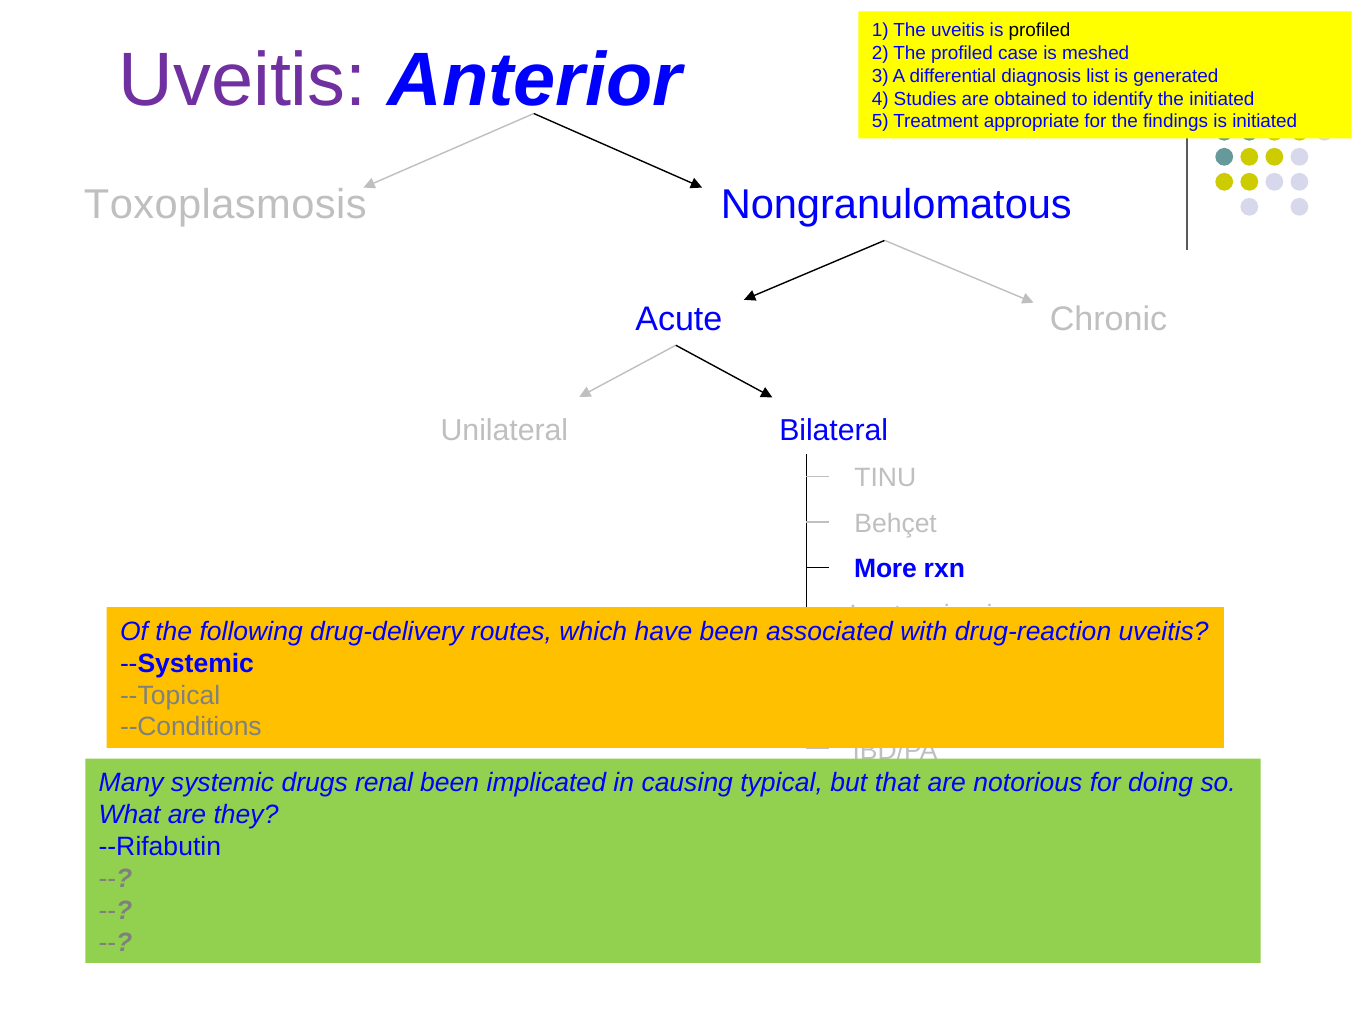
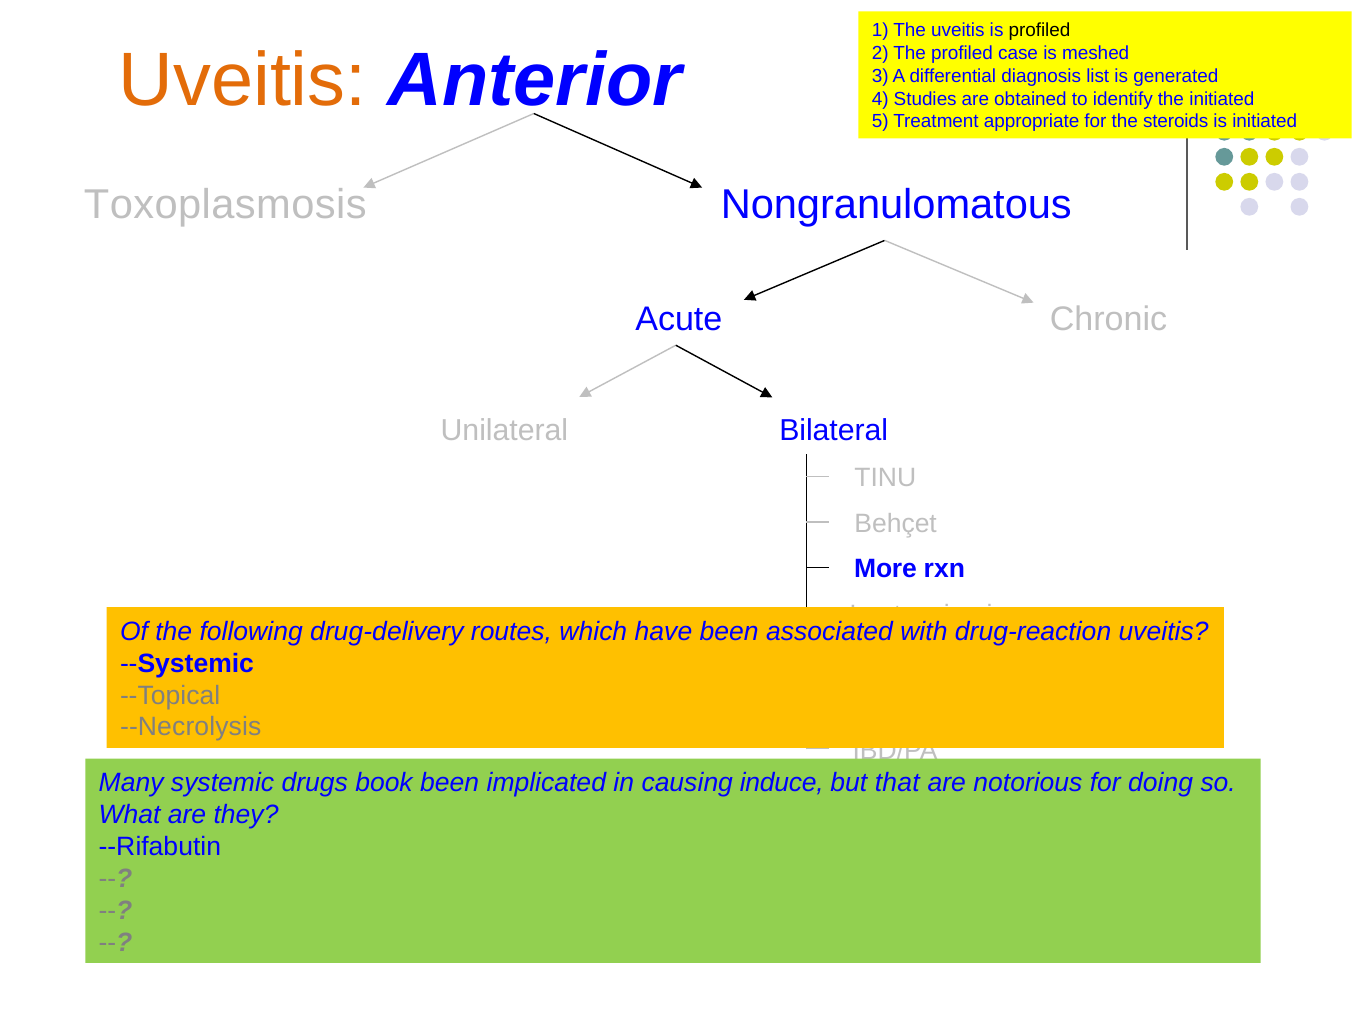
Uveitis at (243, 80) colour: purple -> orange
findings: findings -> steroids
--Conditions: --Conditions -> --Necrolysis
renal: renal -> book
typical: typical -> induce
